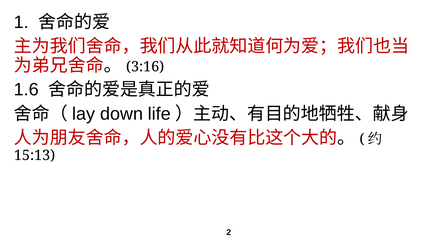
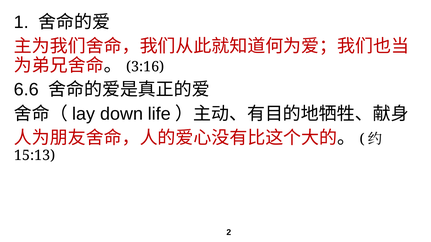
1.6: 1.6 -> 6.6
